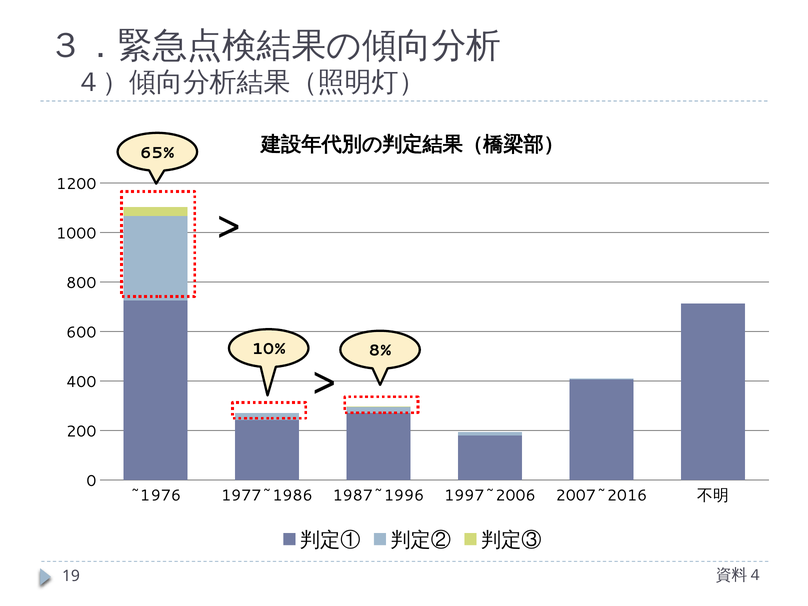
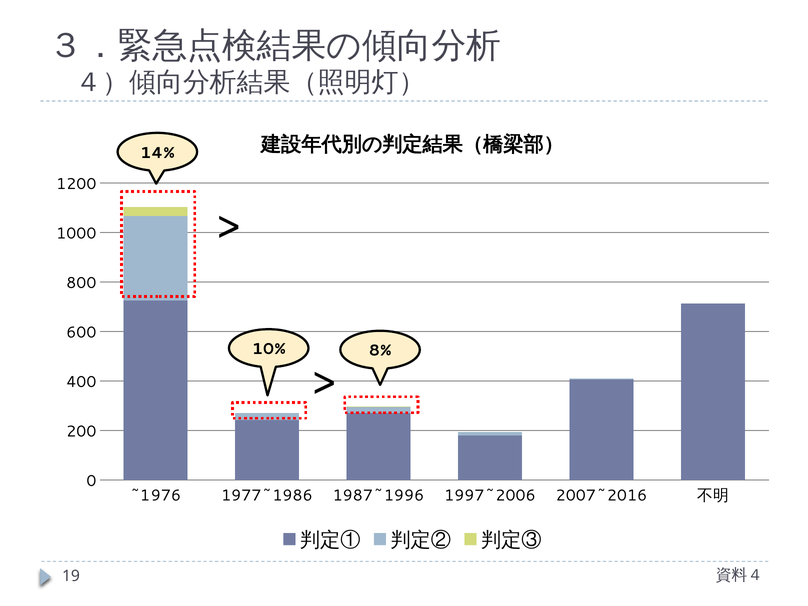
65%: 65% -> 14%
